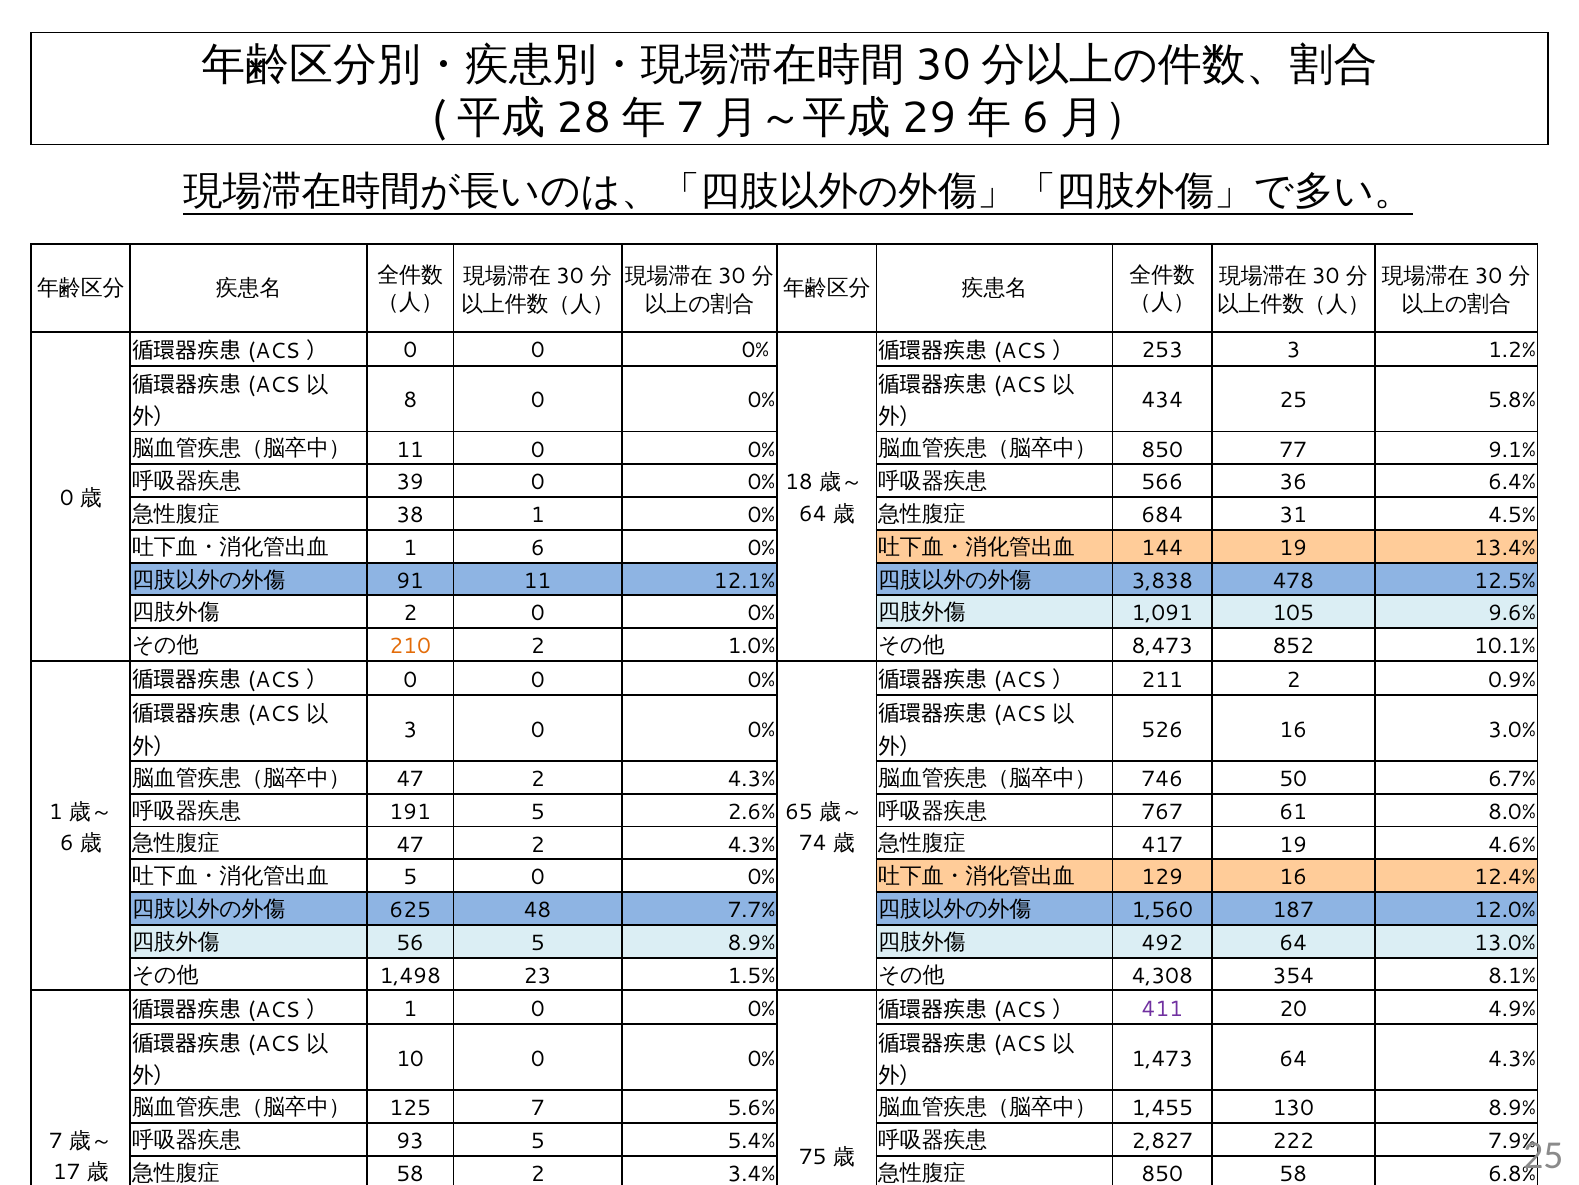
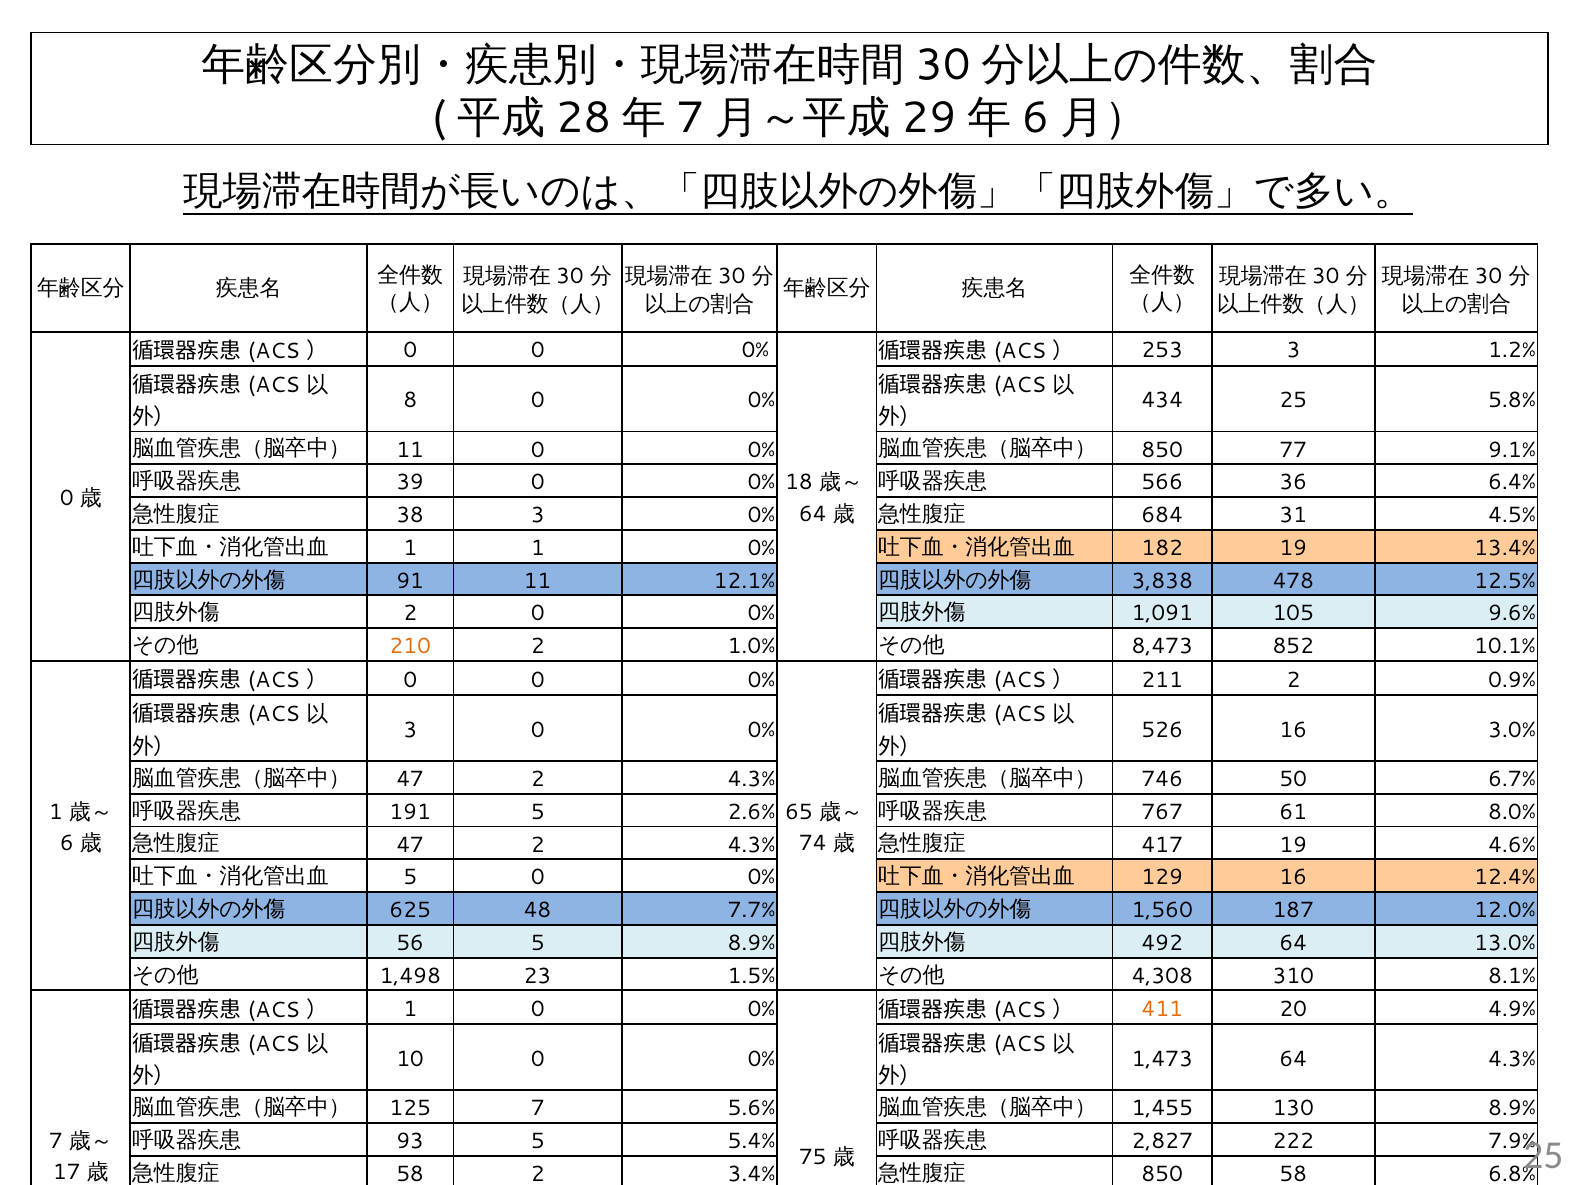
38 1: 1 -> 3
1 6: 6 -> 1
144: 144 -> 182
354: 354 -> 310
411 colour: purple -> orange
